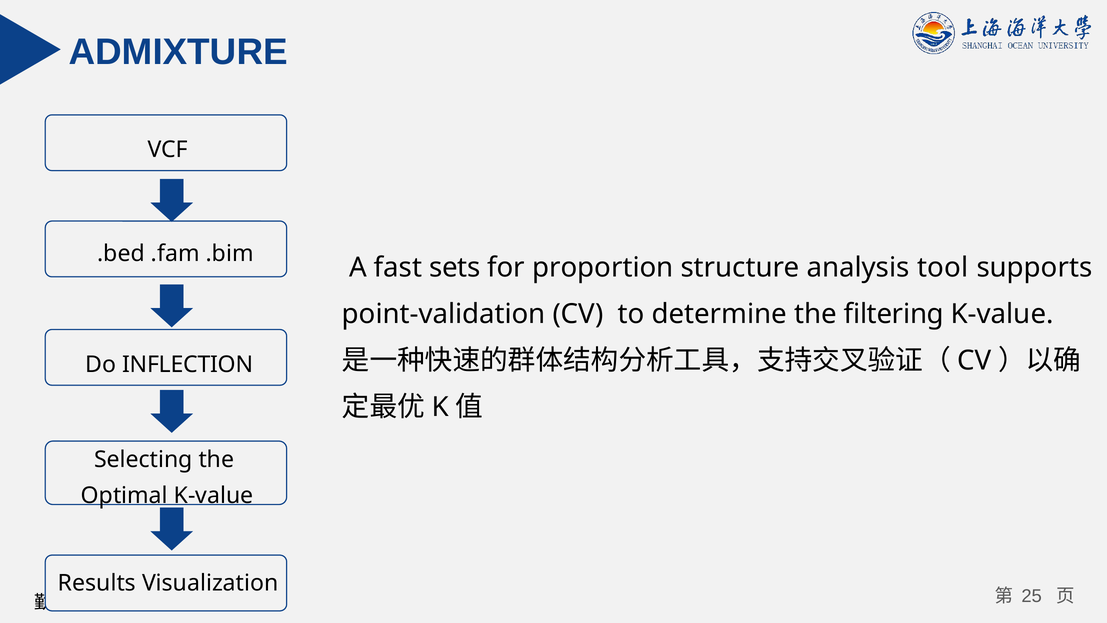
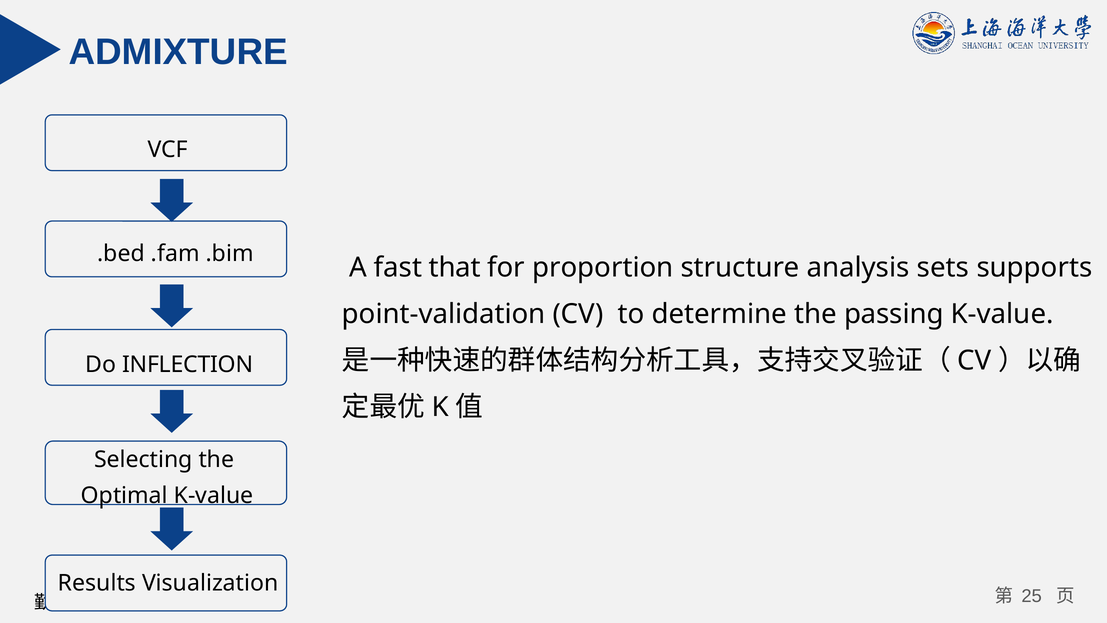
sets: sets -> that
tool: tool -> sets
filtering: filtering -> passing
